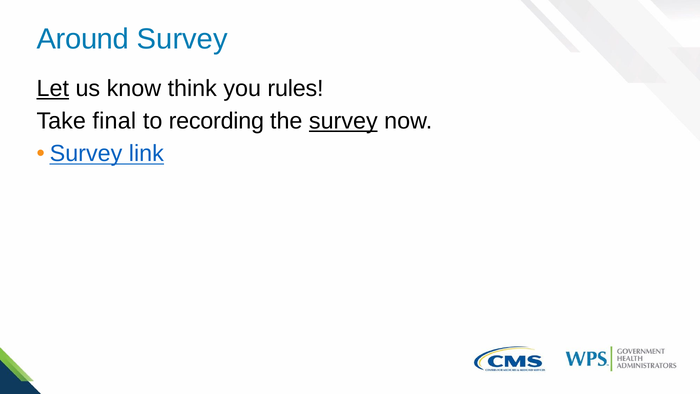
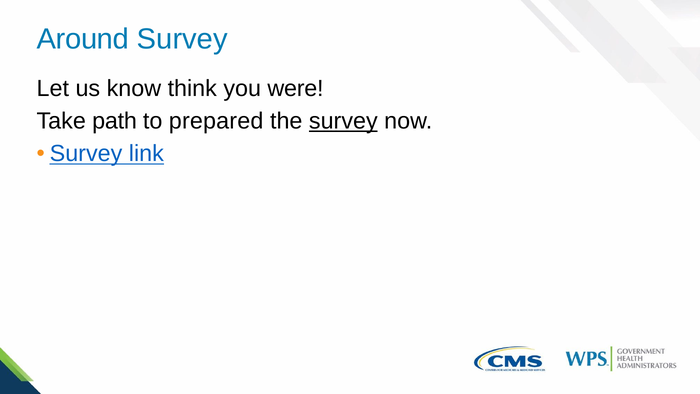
Let underline: present -> none
rules: rules -> were
final: final -> path
recording: recording -> prepared
